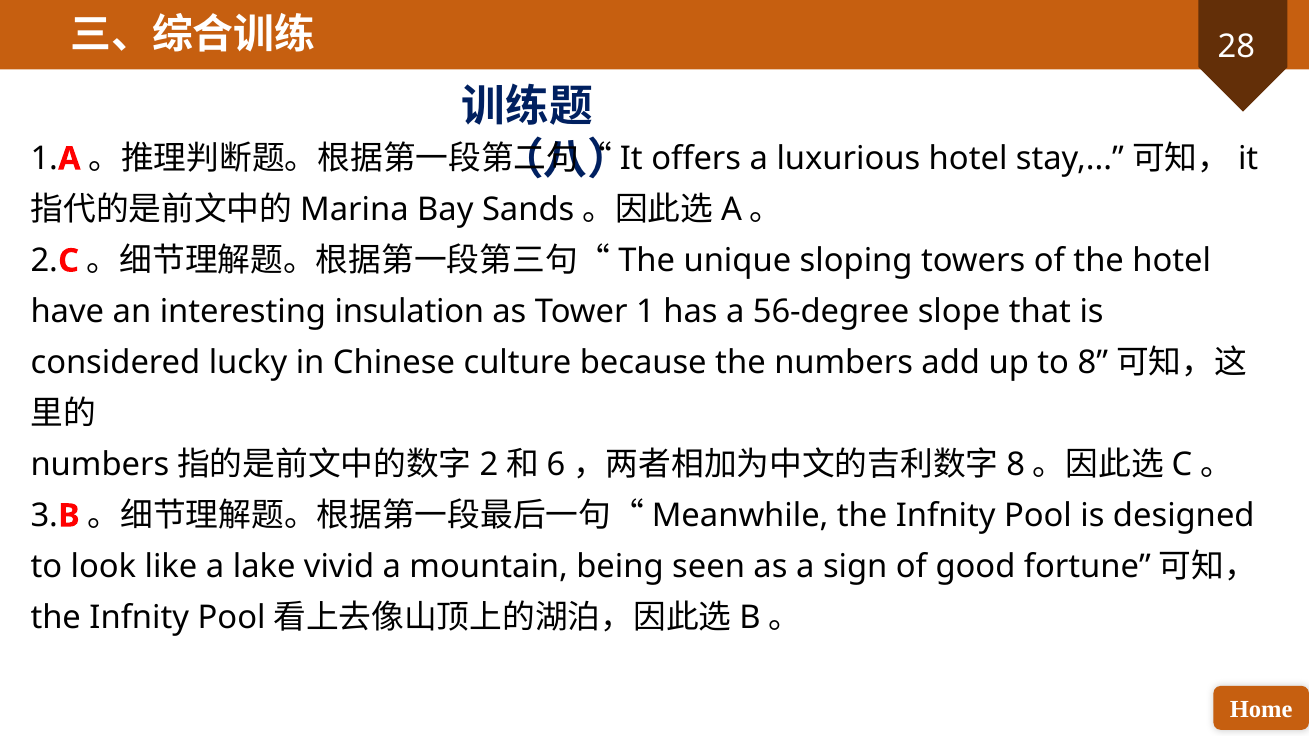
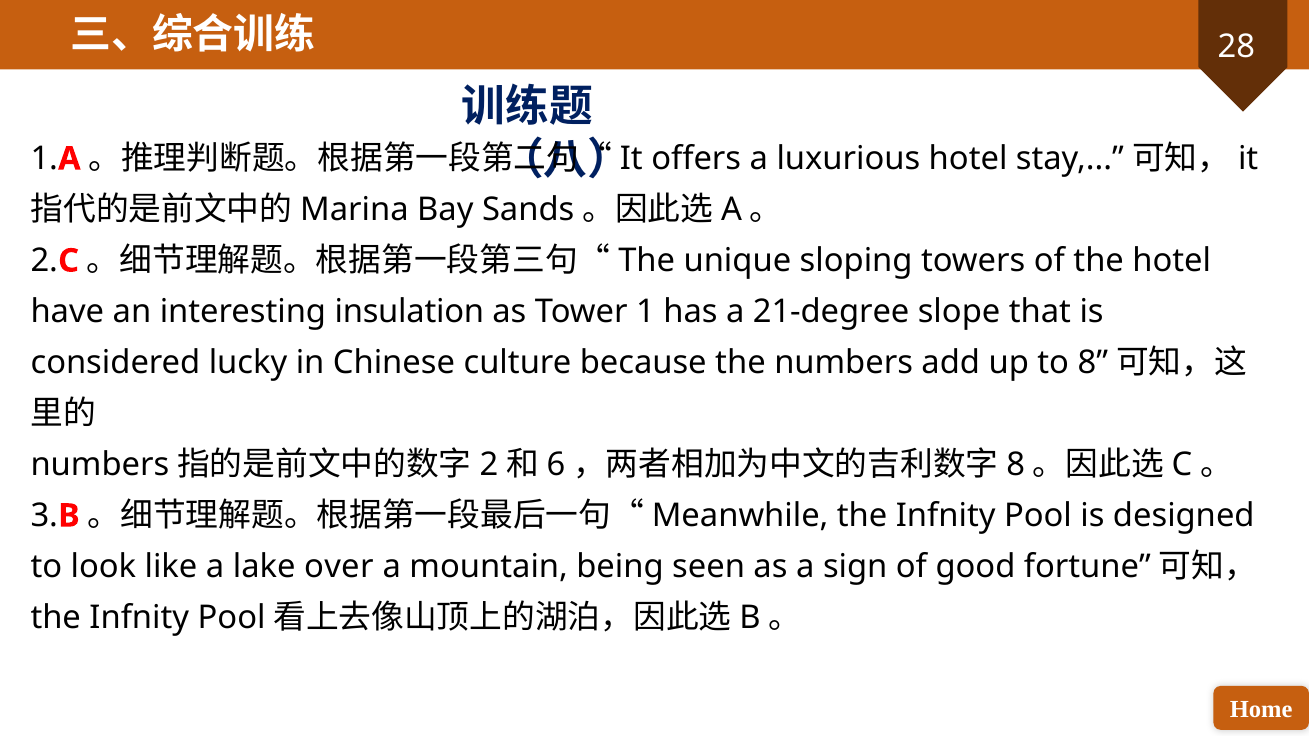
56-degree: 56-degree -> 21-degree
vivid: vivid -> over
